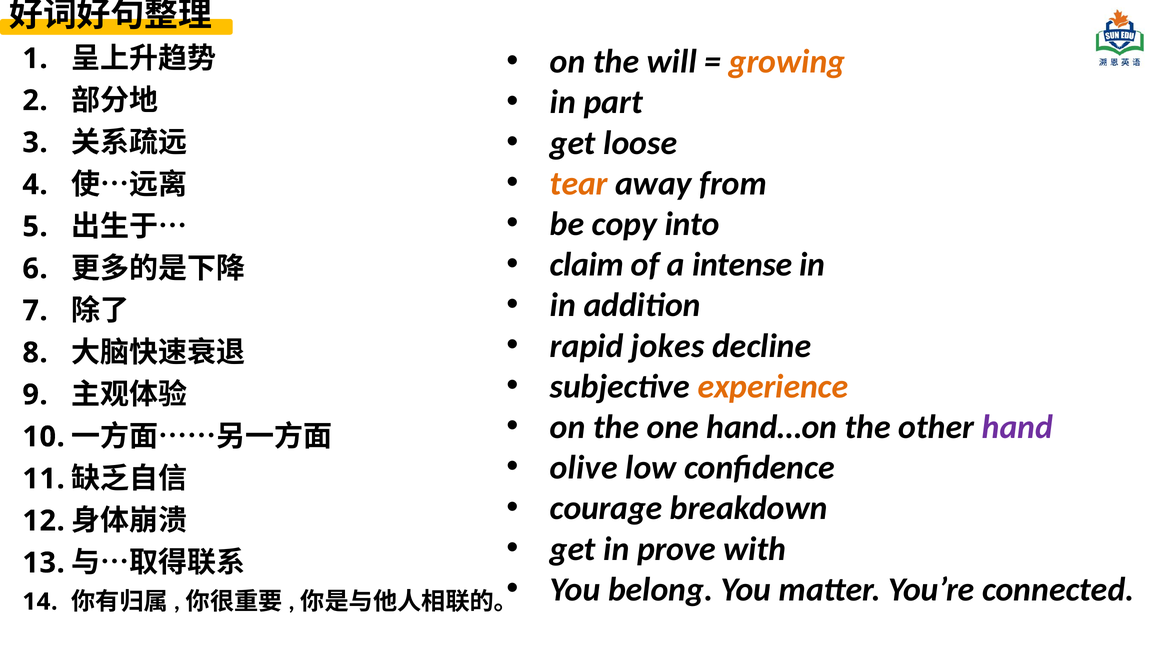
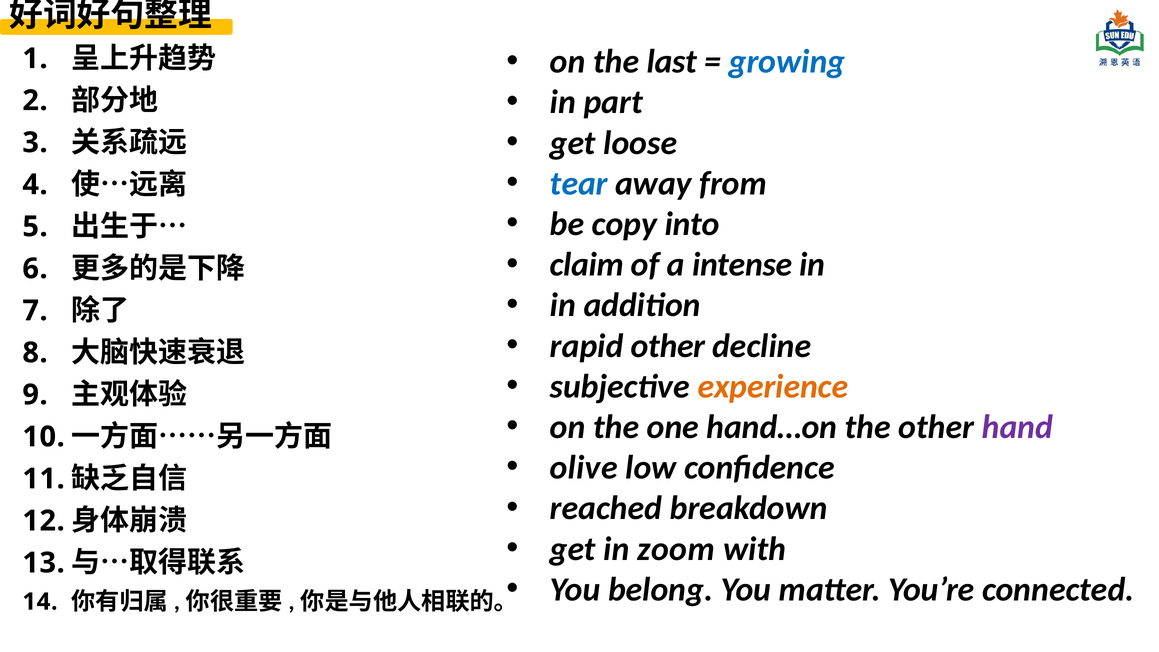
will: will -> last
growing colour: orange -> blue
tear colour: orange -> blue
rapid jokes: jokes -> other
courage: courage -> reached
prove: prove -> zoom
